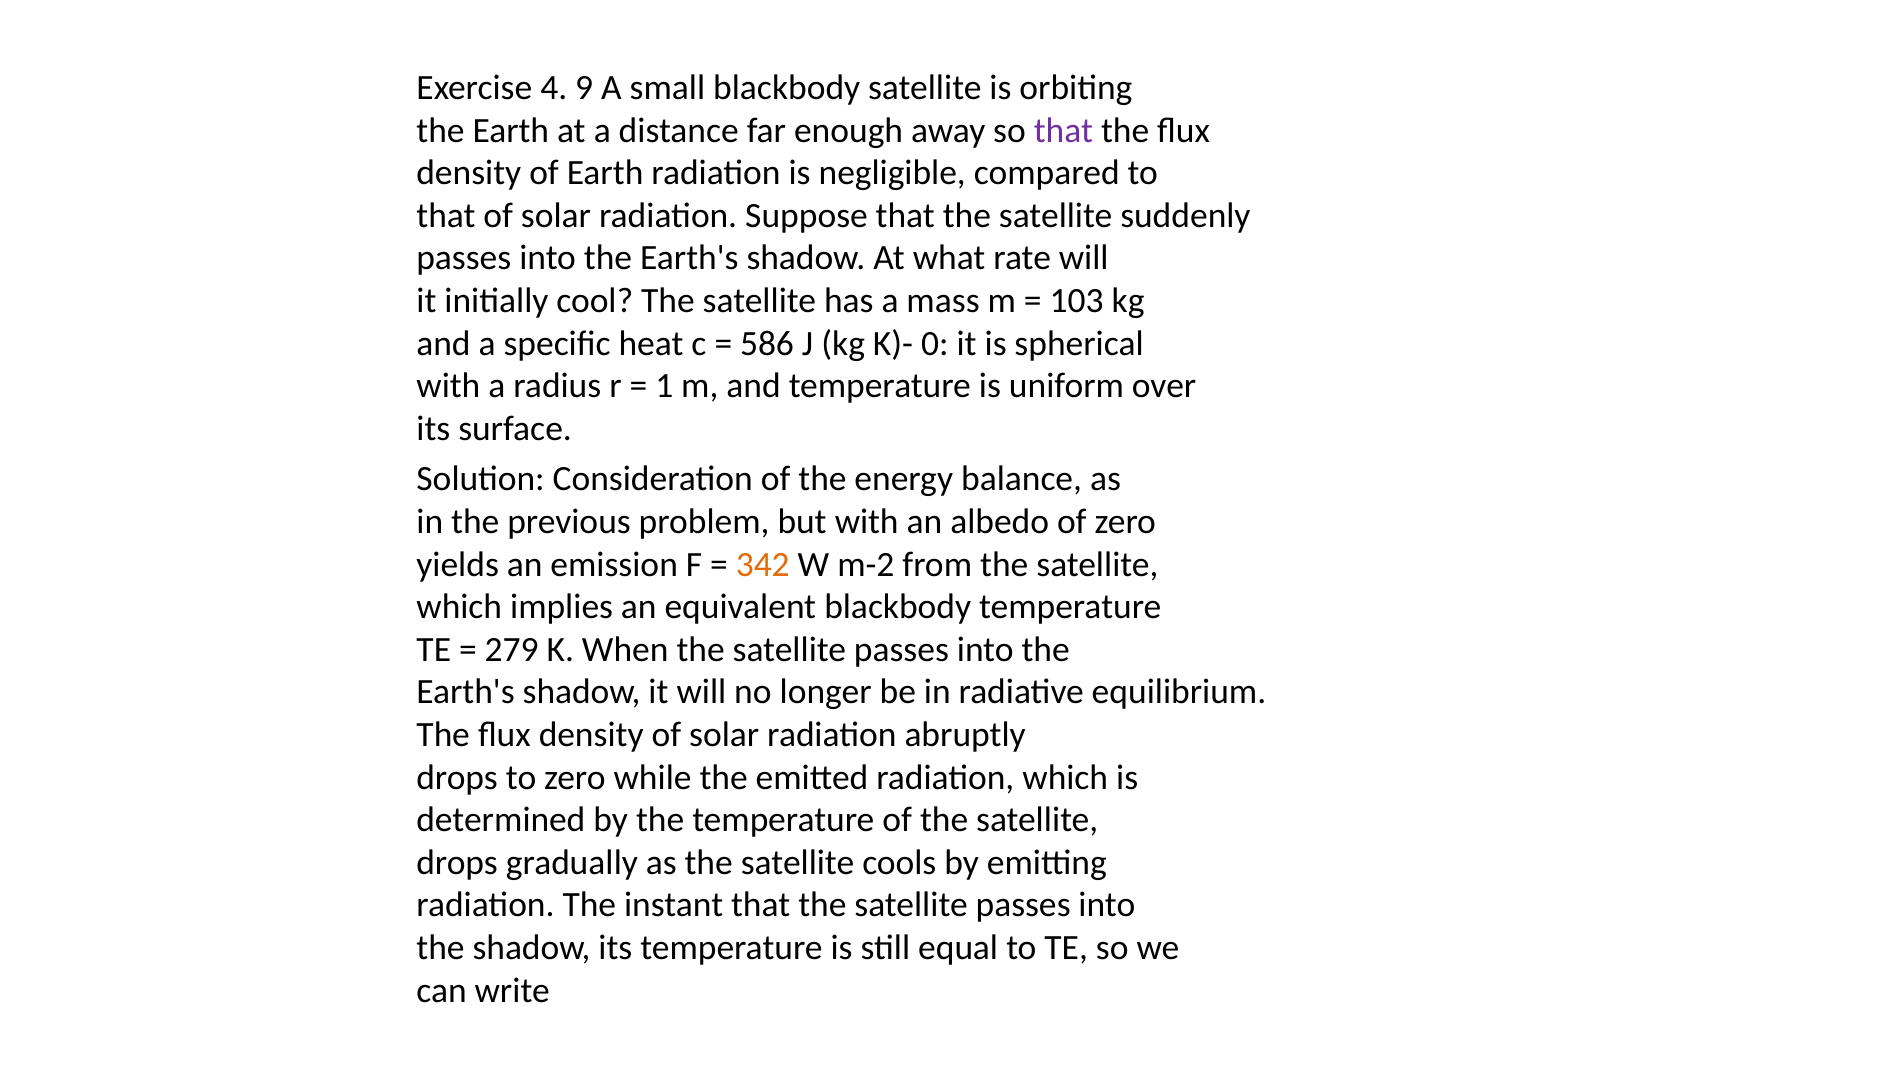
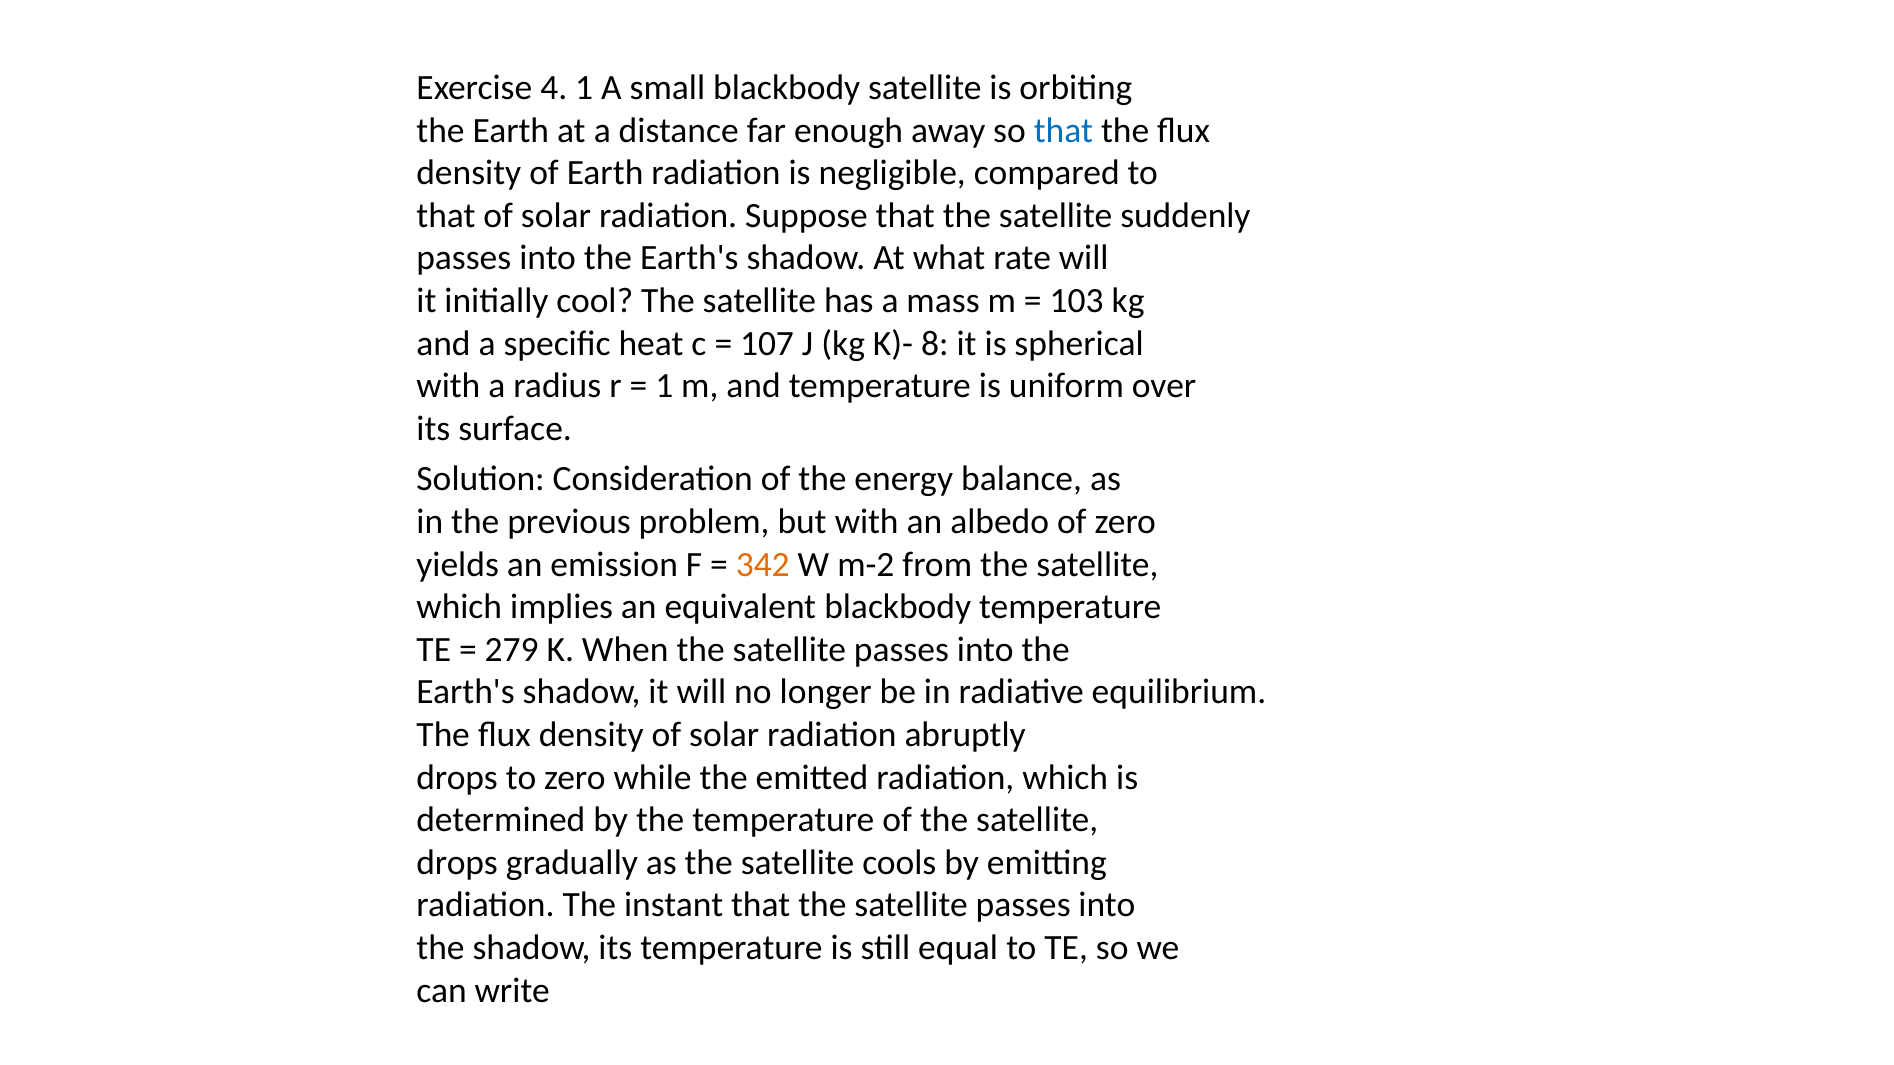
4 9: 9 -> 1
that at (1063, 130) colour: purple -> blue
586: 586 -> 107
0: 0 -> 8
